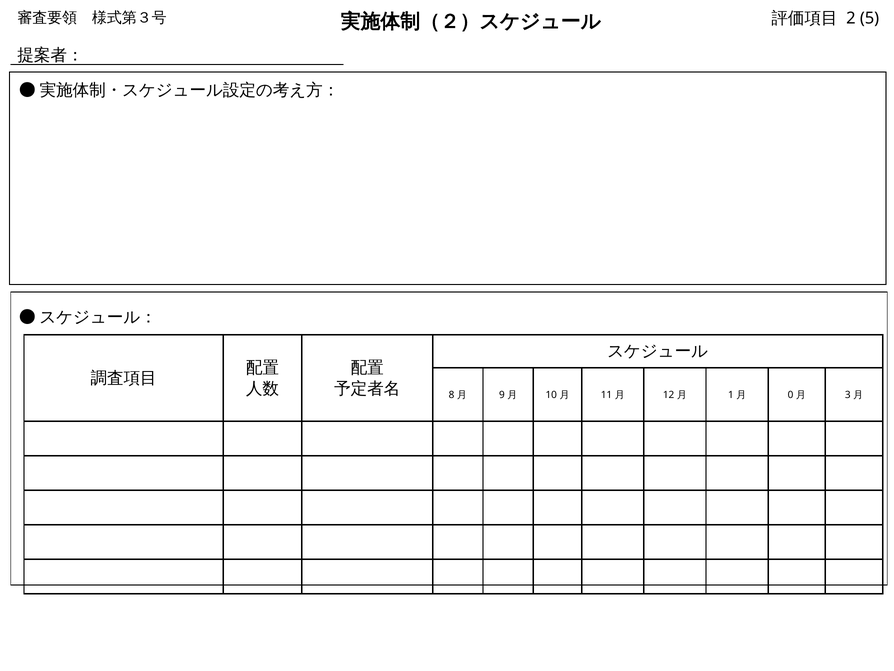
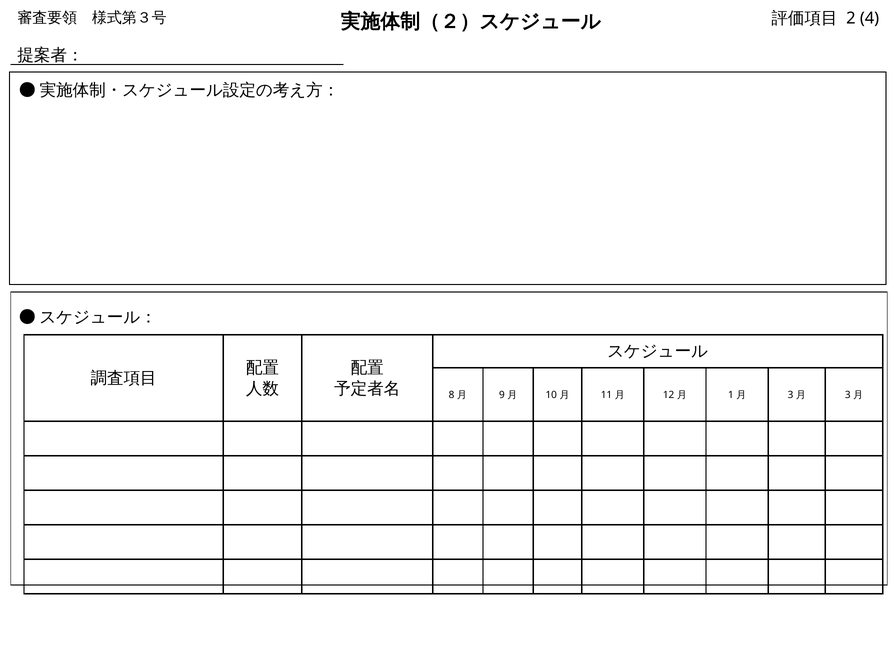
5: 5 -> 4
0 at (791, 395): 0 -> 3
